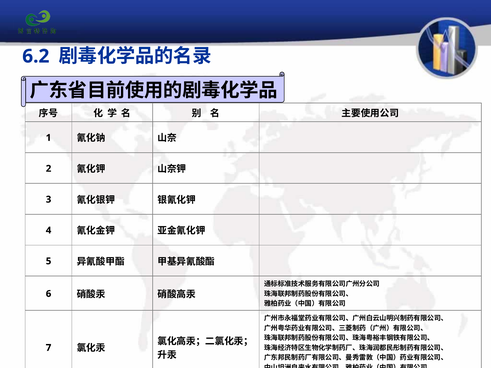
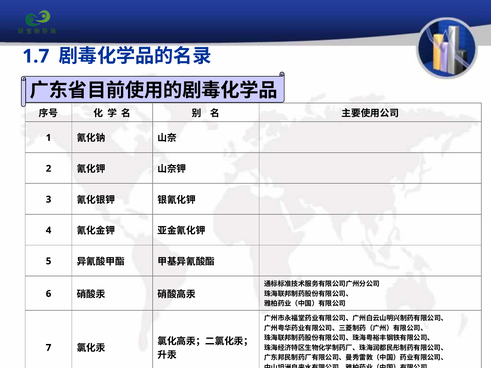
6.2: 6.2 -> 1.7
